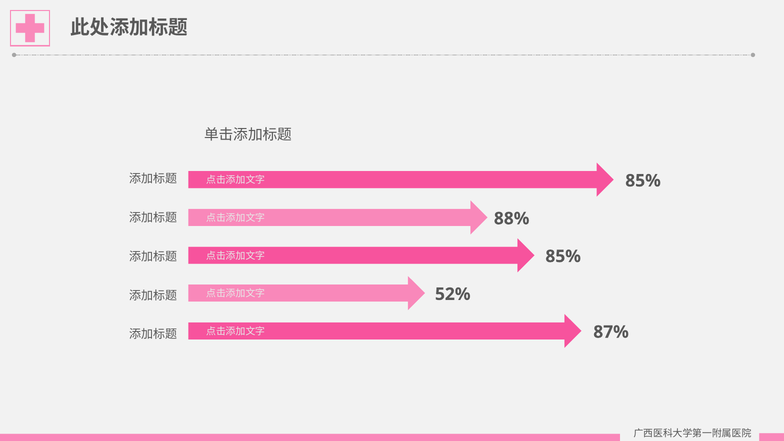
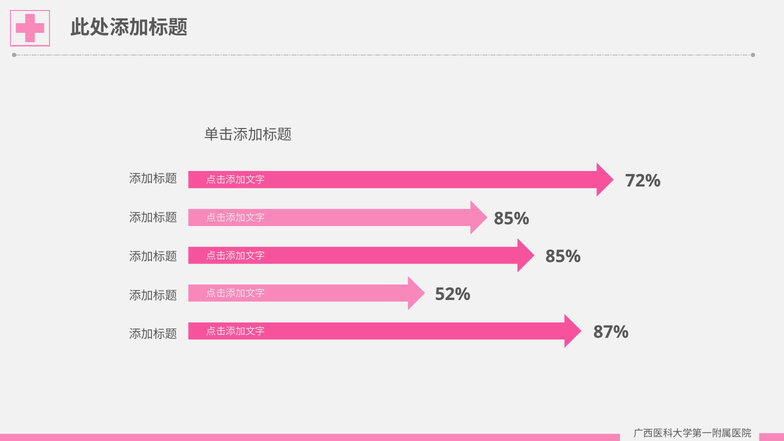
85% at (643, 181): 85% -> 72%
88% at (512, 219): 88% -> 85%
